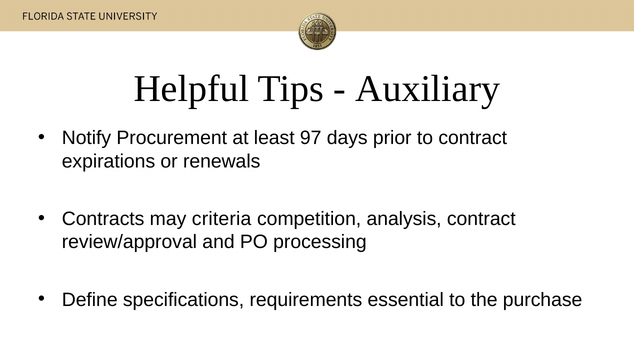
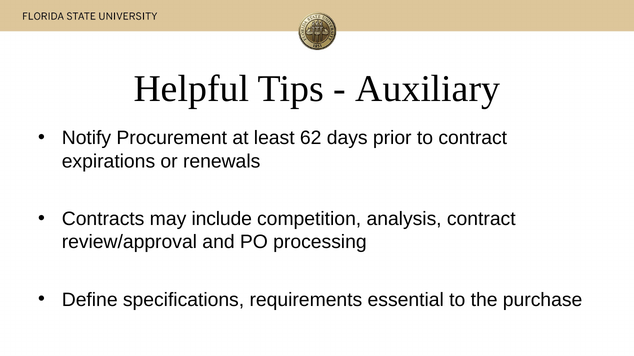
97: 97 -> 62
criteria: criteria -> include
